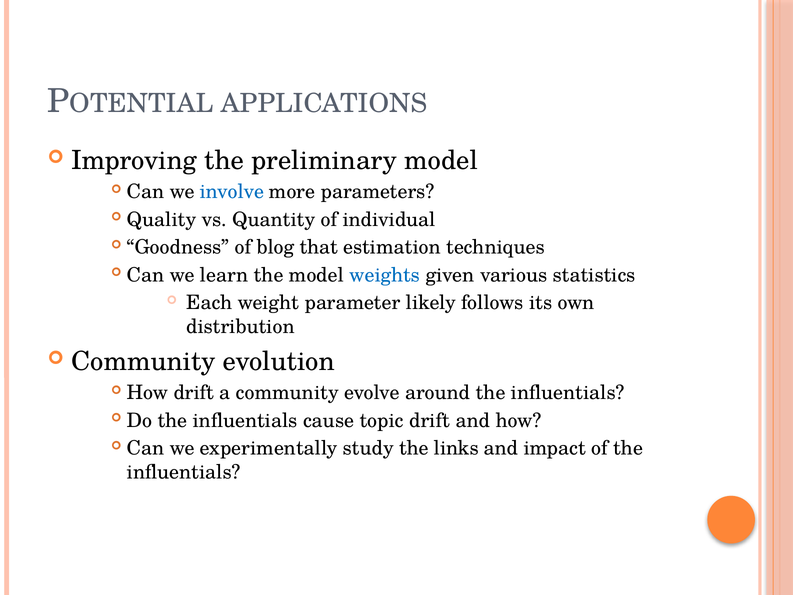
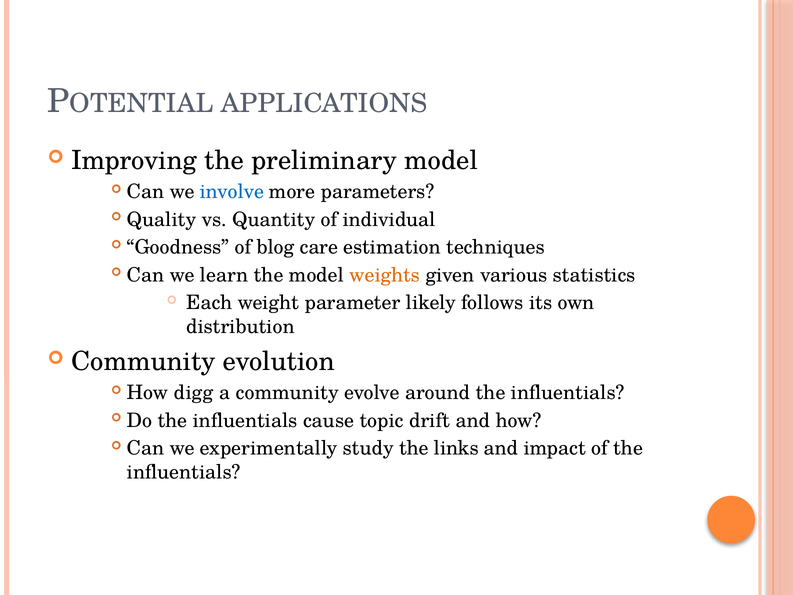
that: that -> care
weights colour: blue -> orange
How drift: drift -> digg
